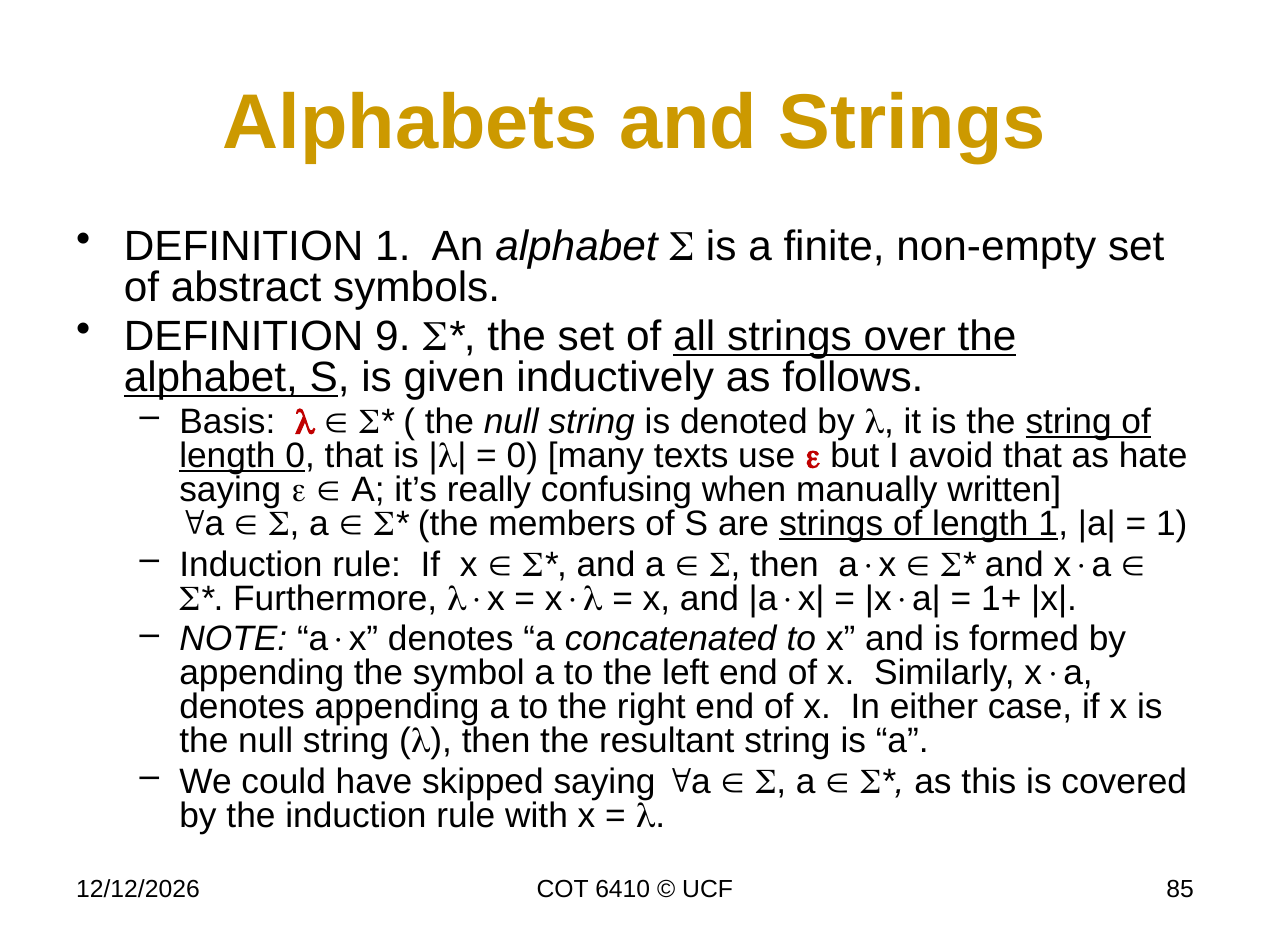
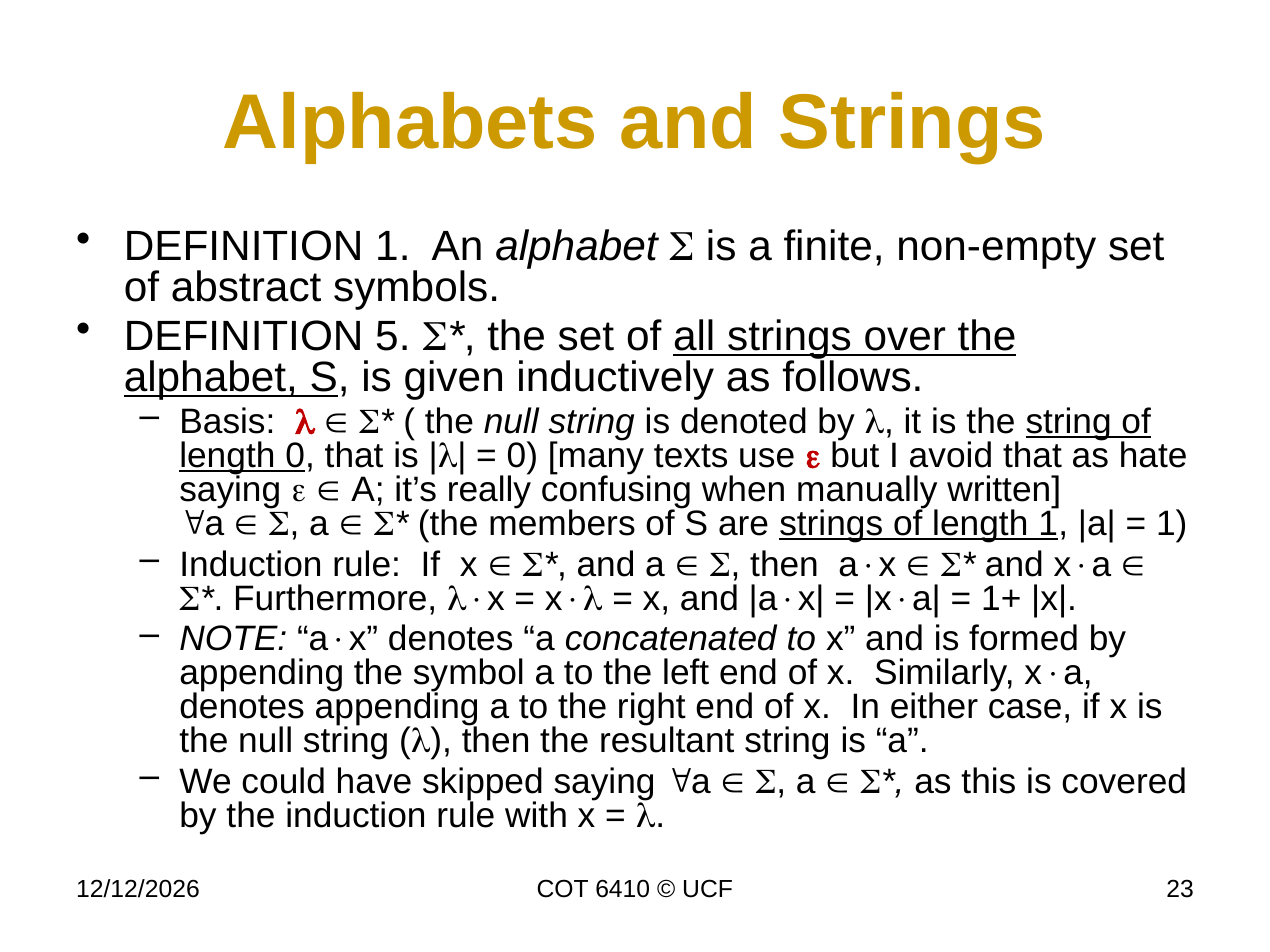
9: 9 -> 5
85: 85 -> 23
